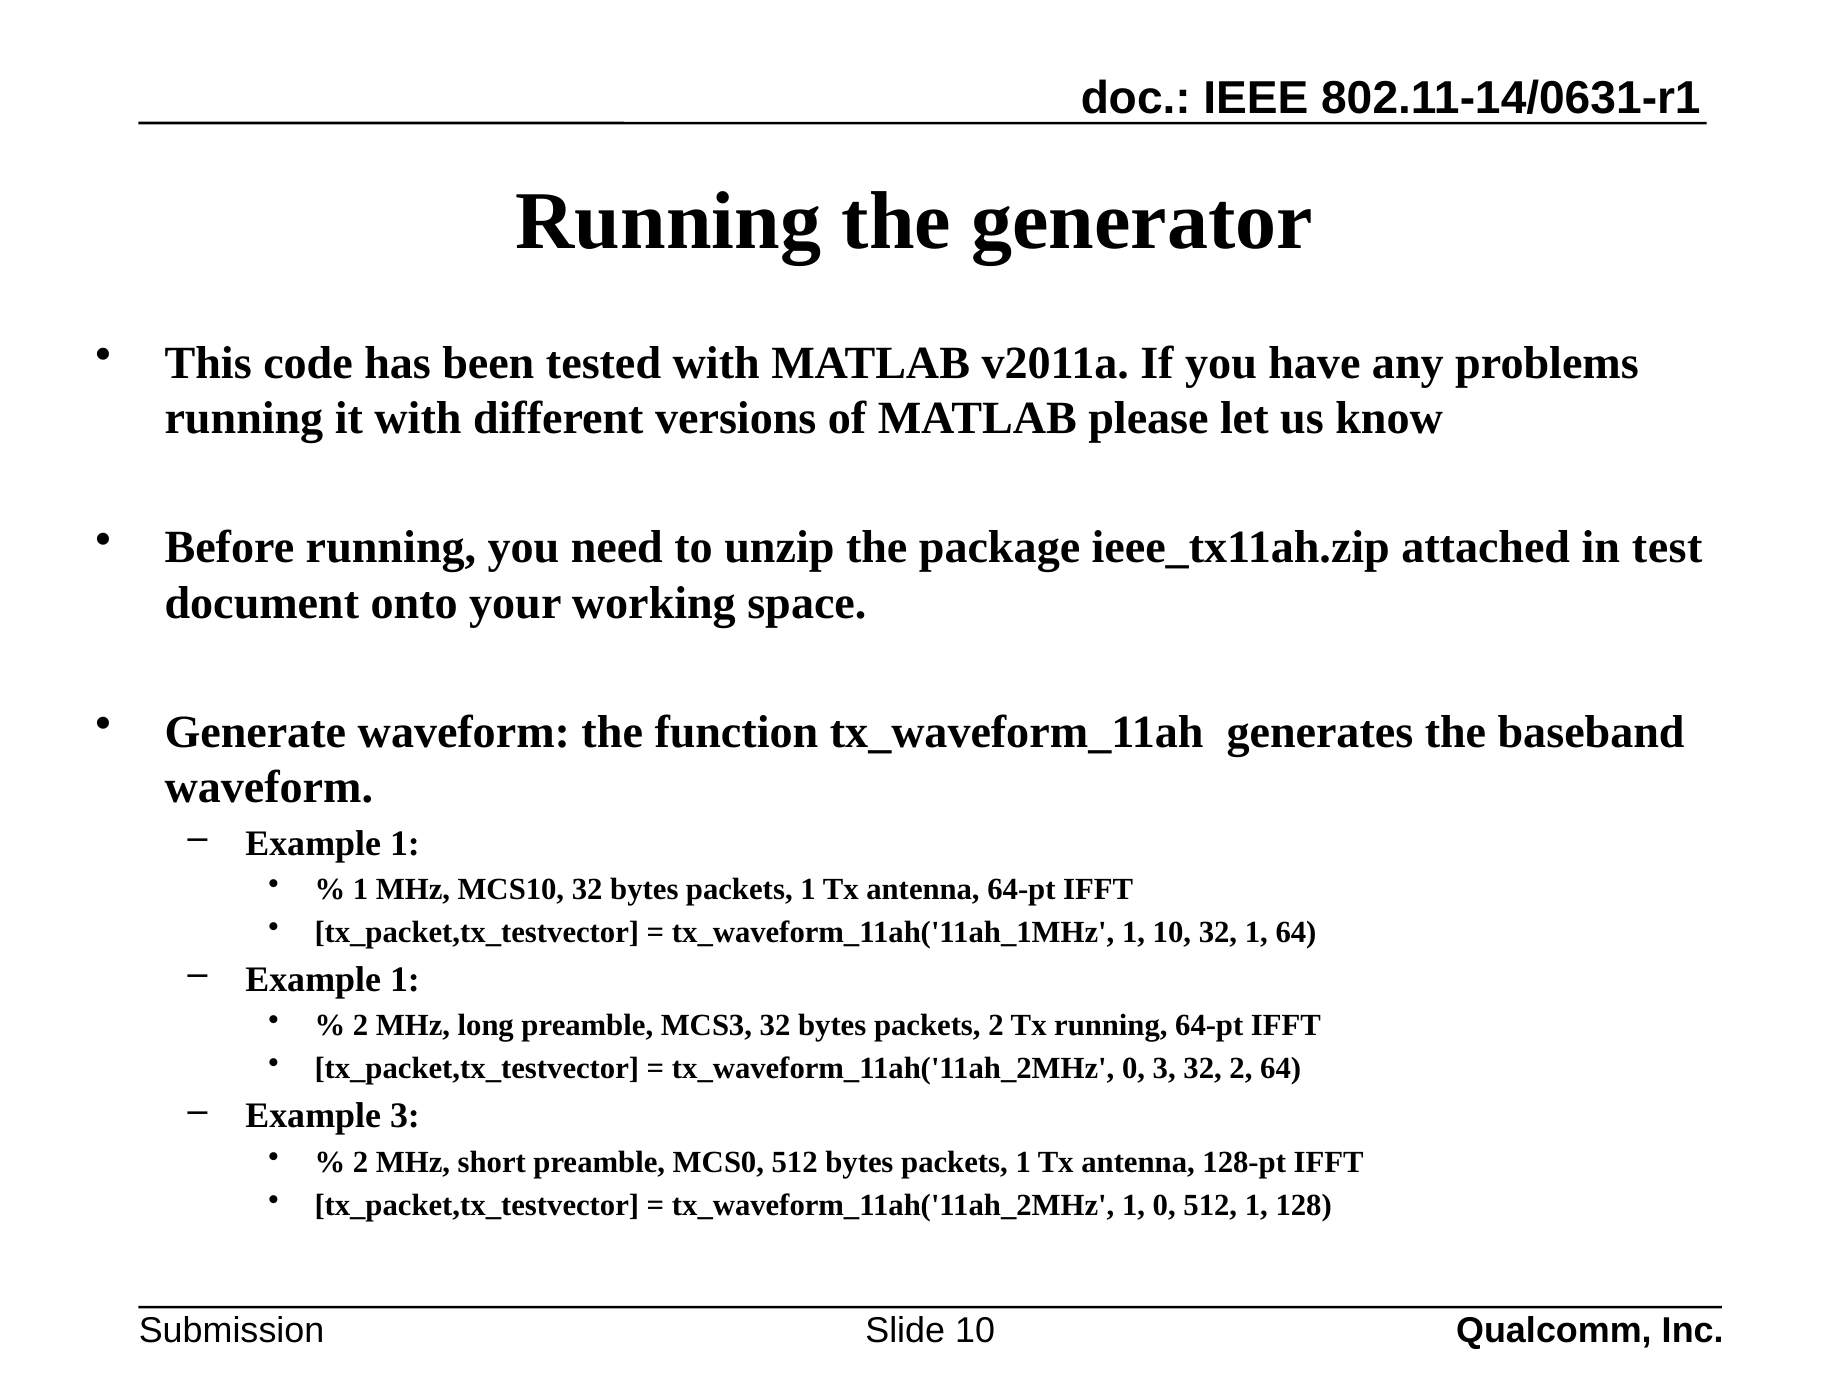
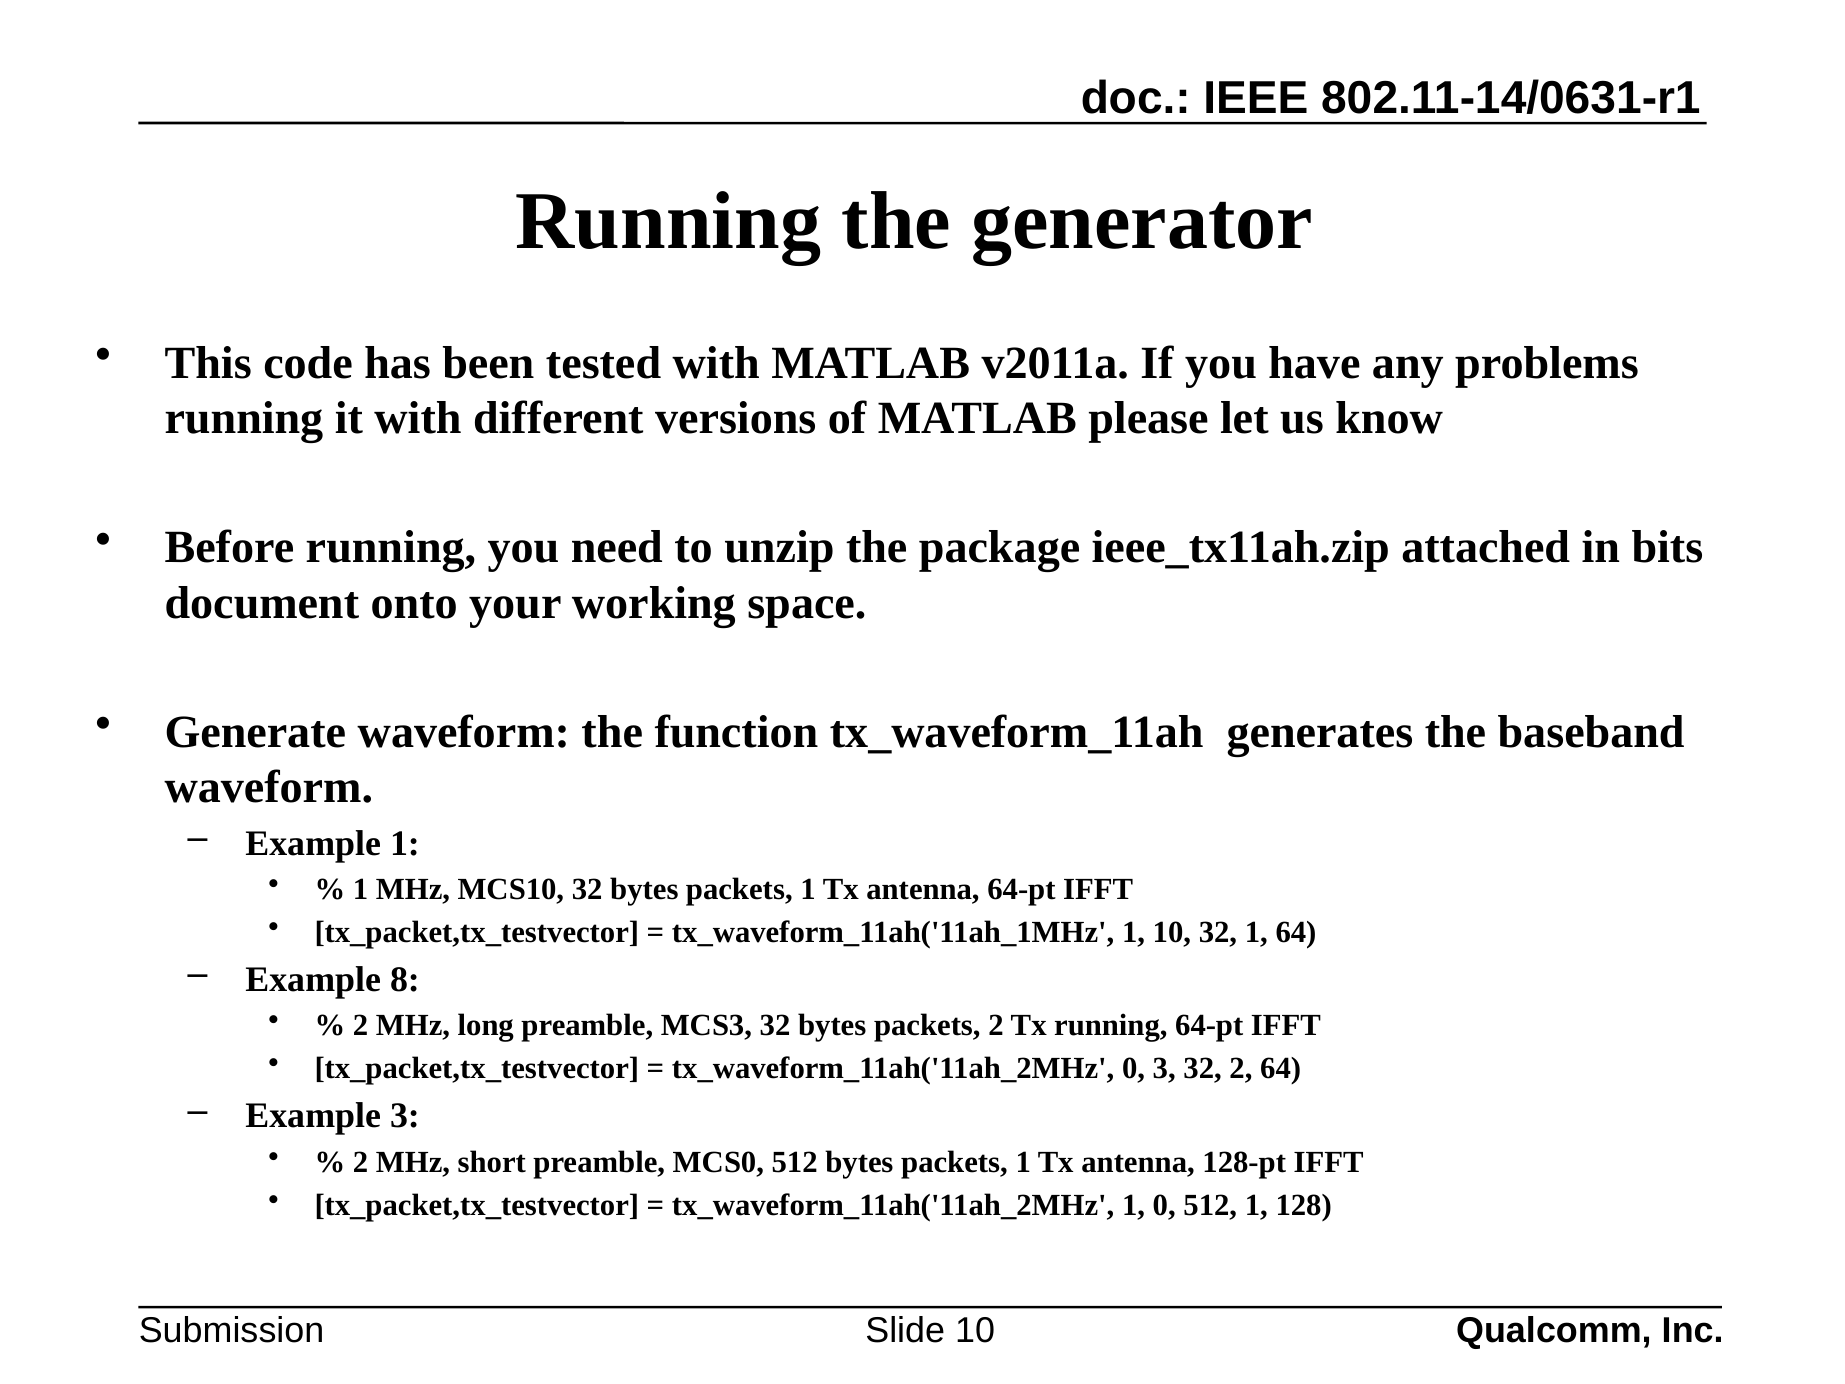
test: test -> bits
1 at (405, 980): 1 -> 8
